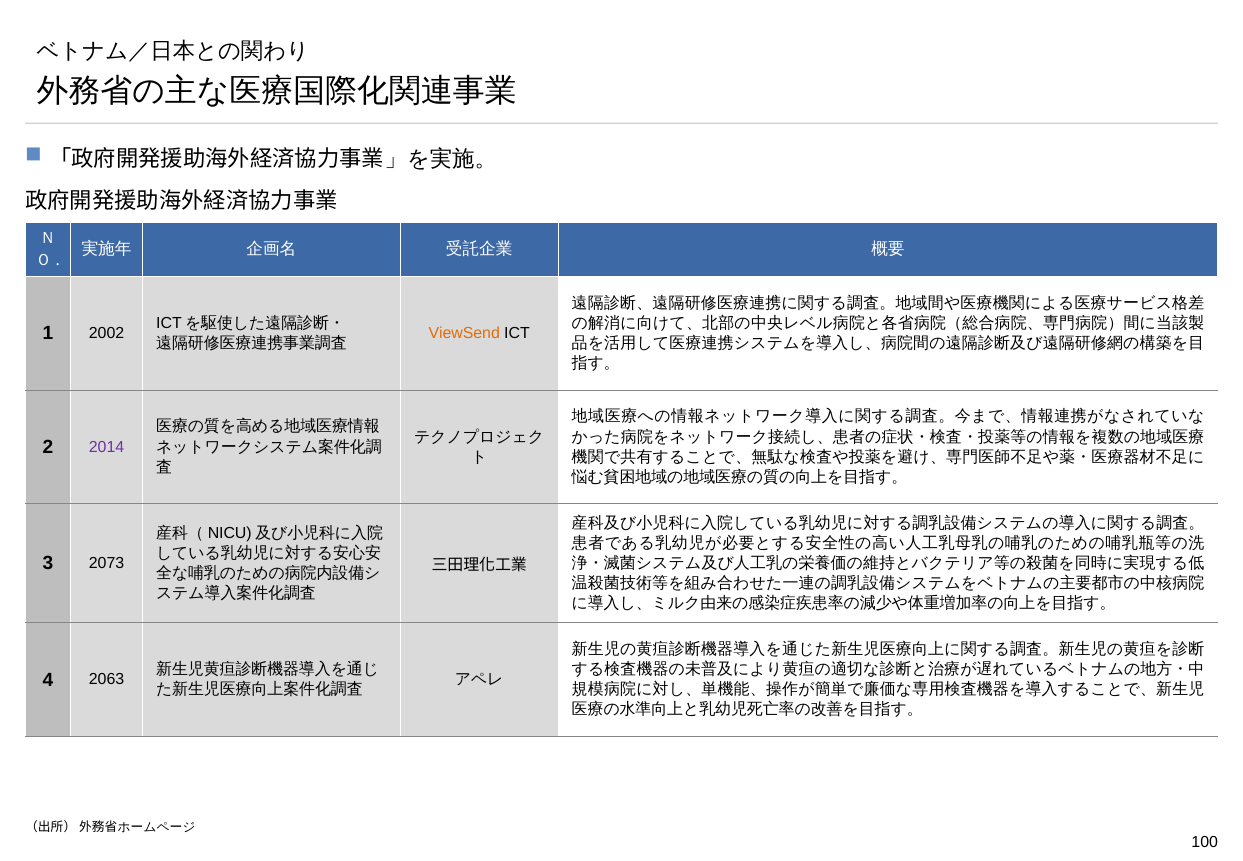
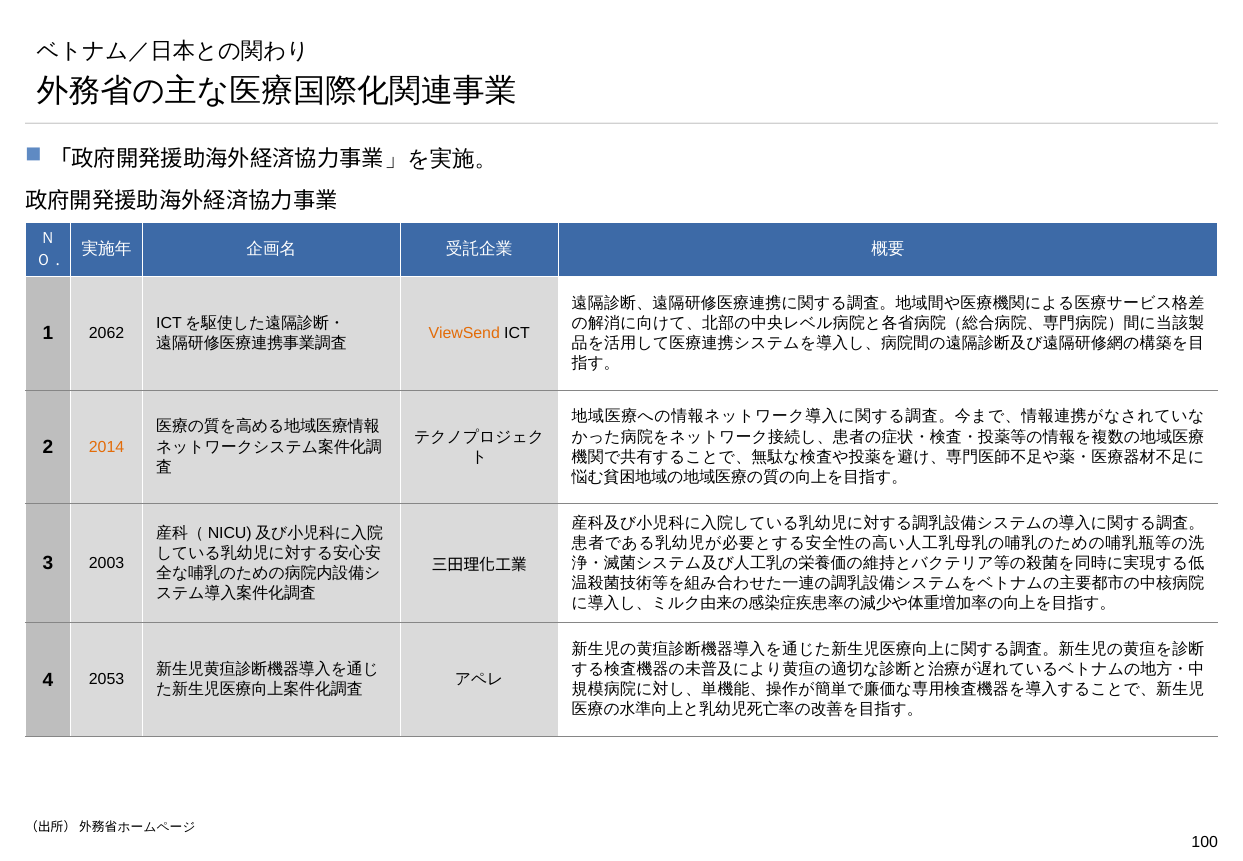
2002: 2002 -> 2062
2014 colour: purple -> orange
2073: 2073 -> 2003
2063: 2063 -> 2053
